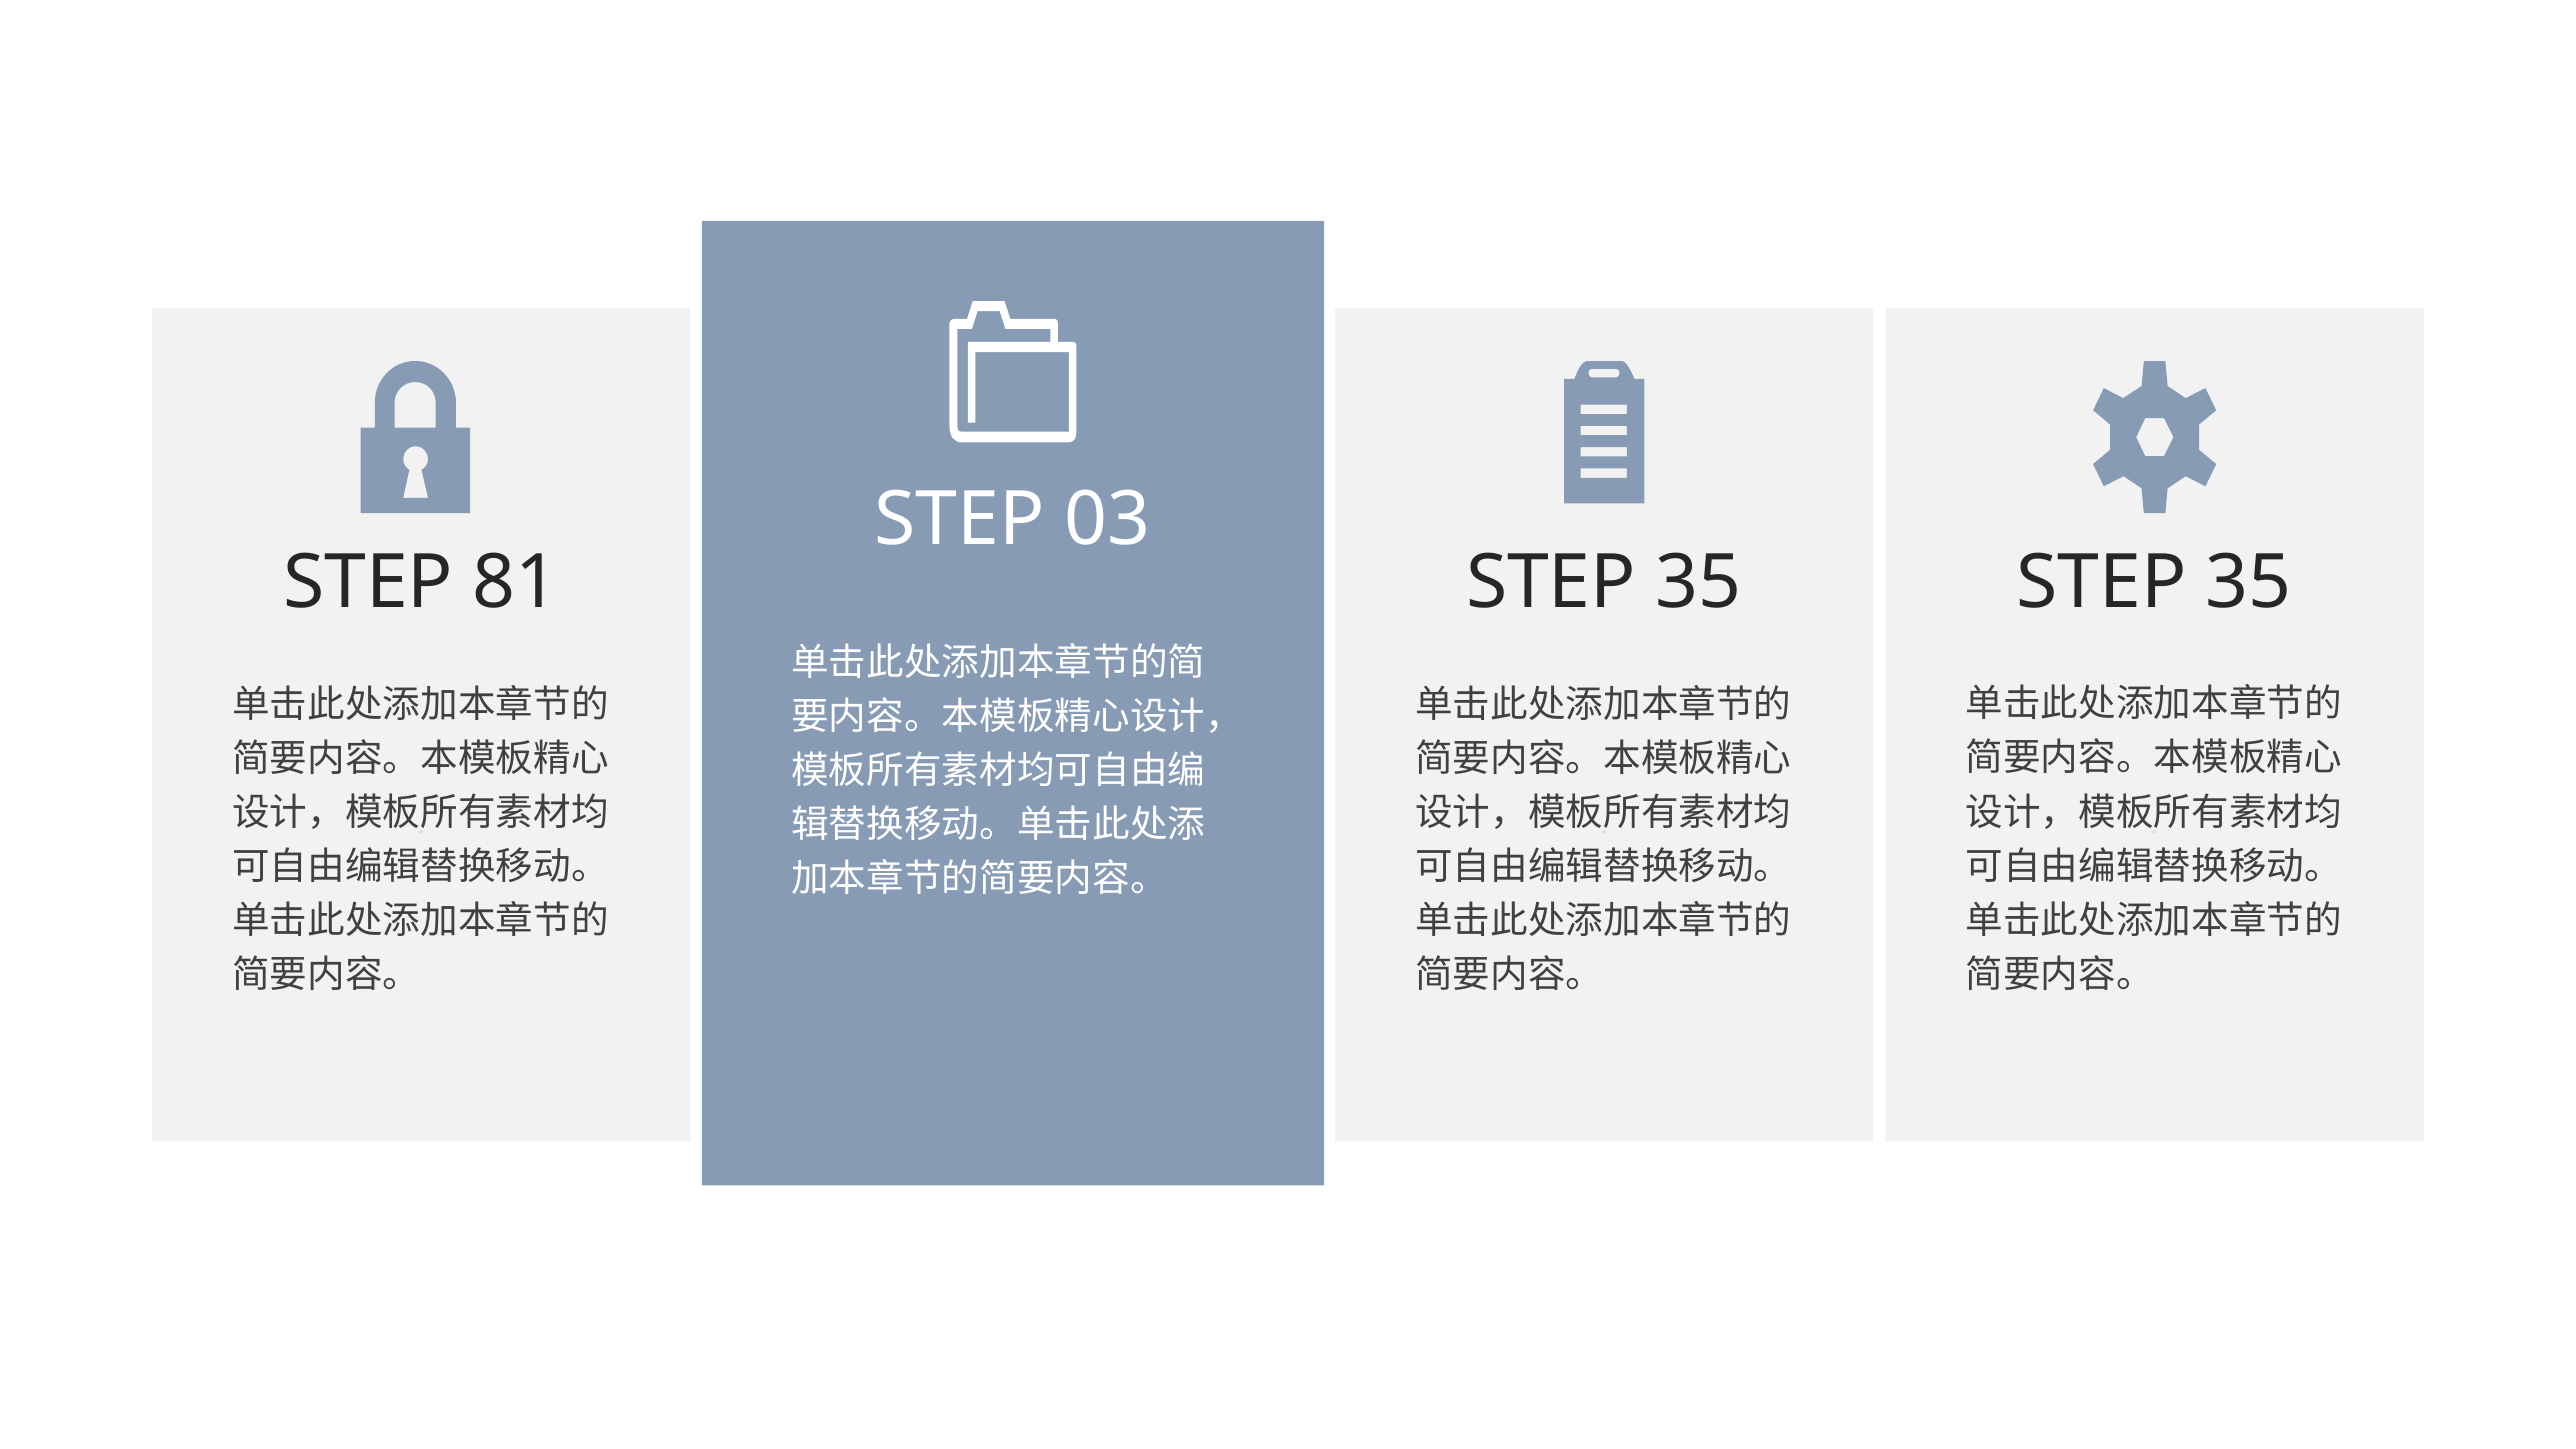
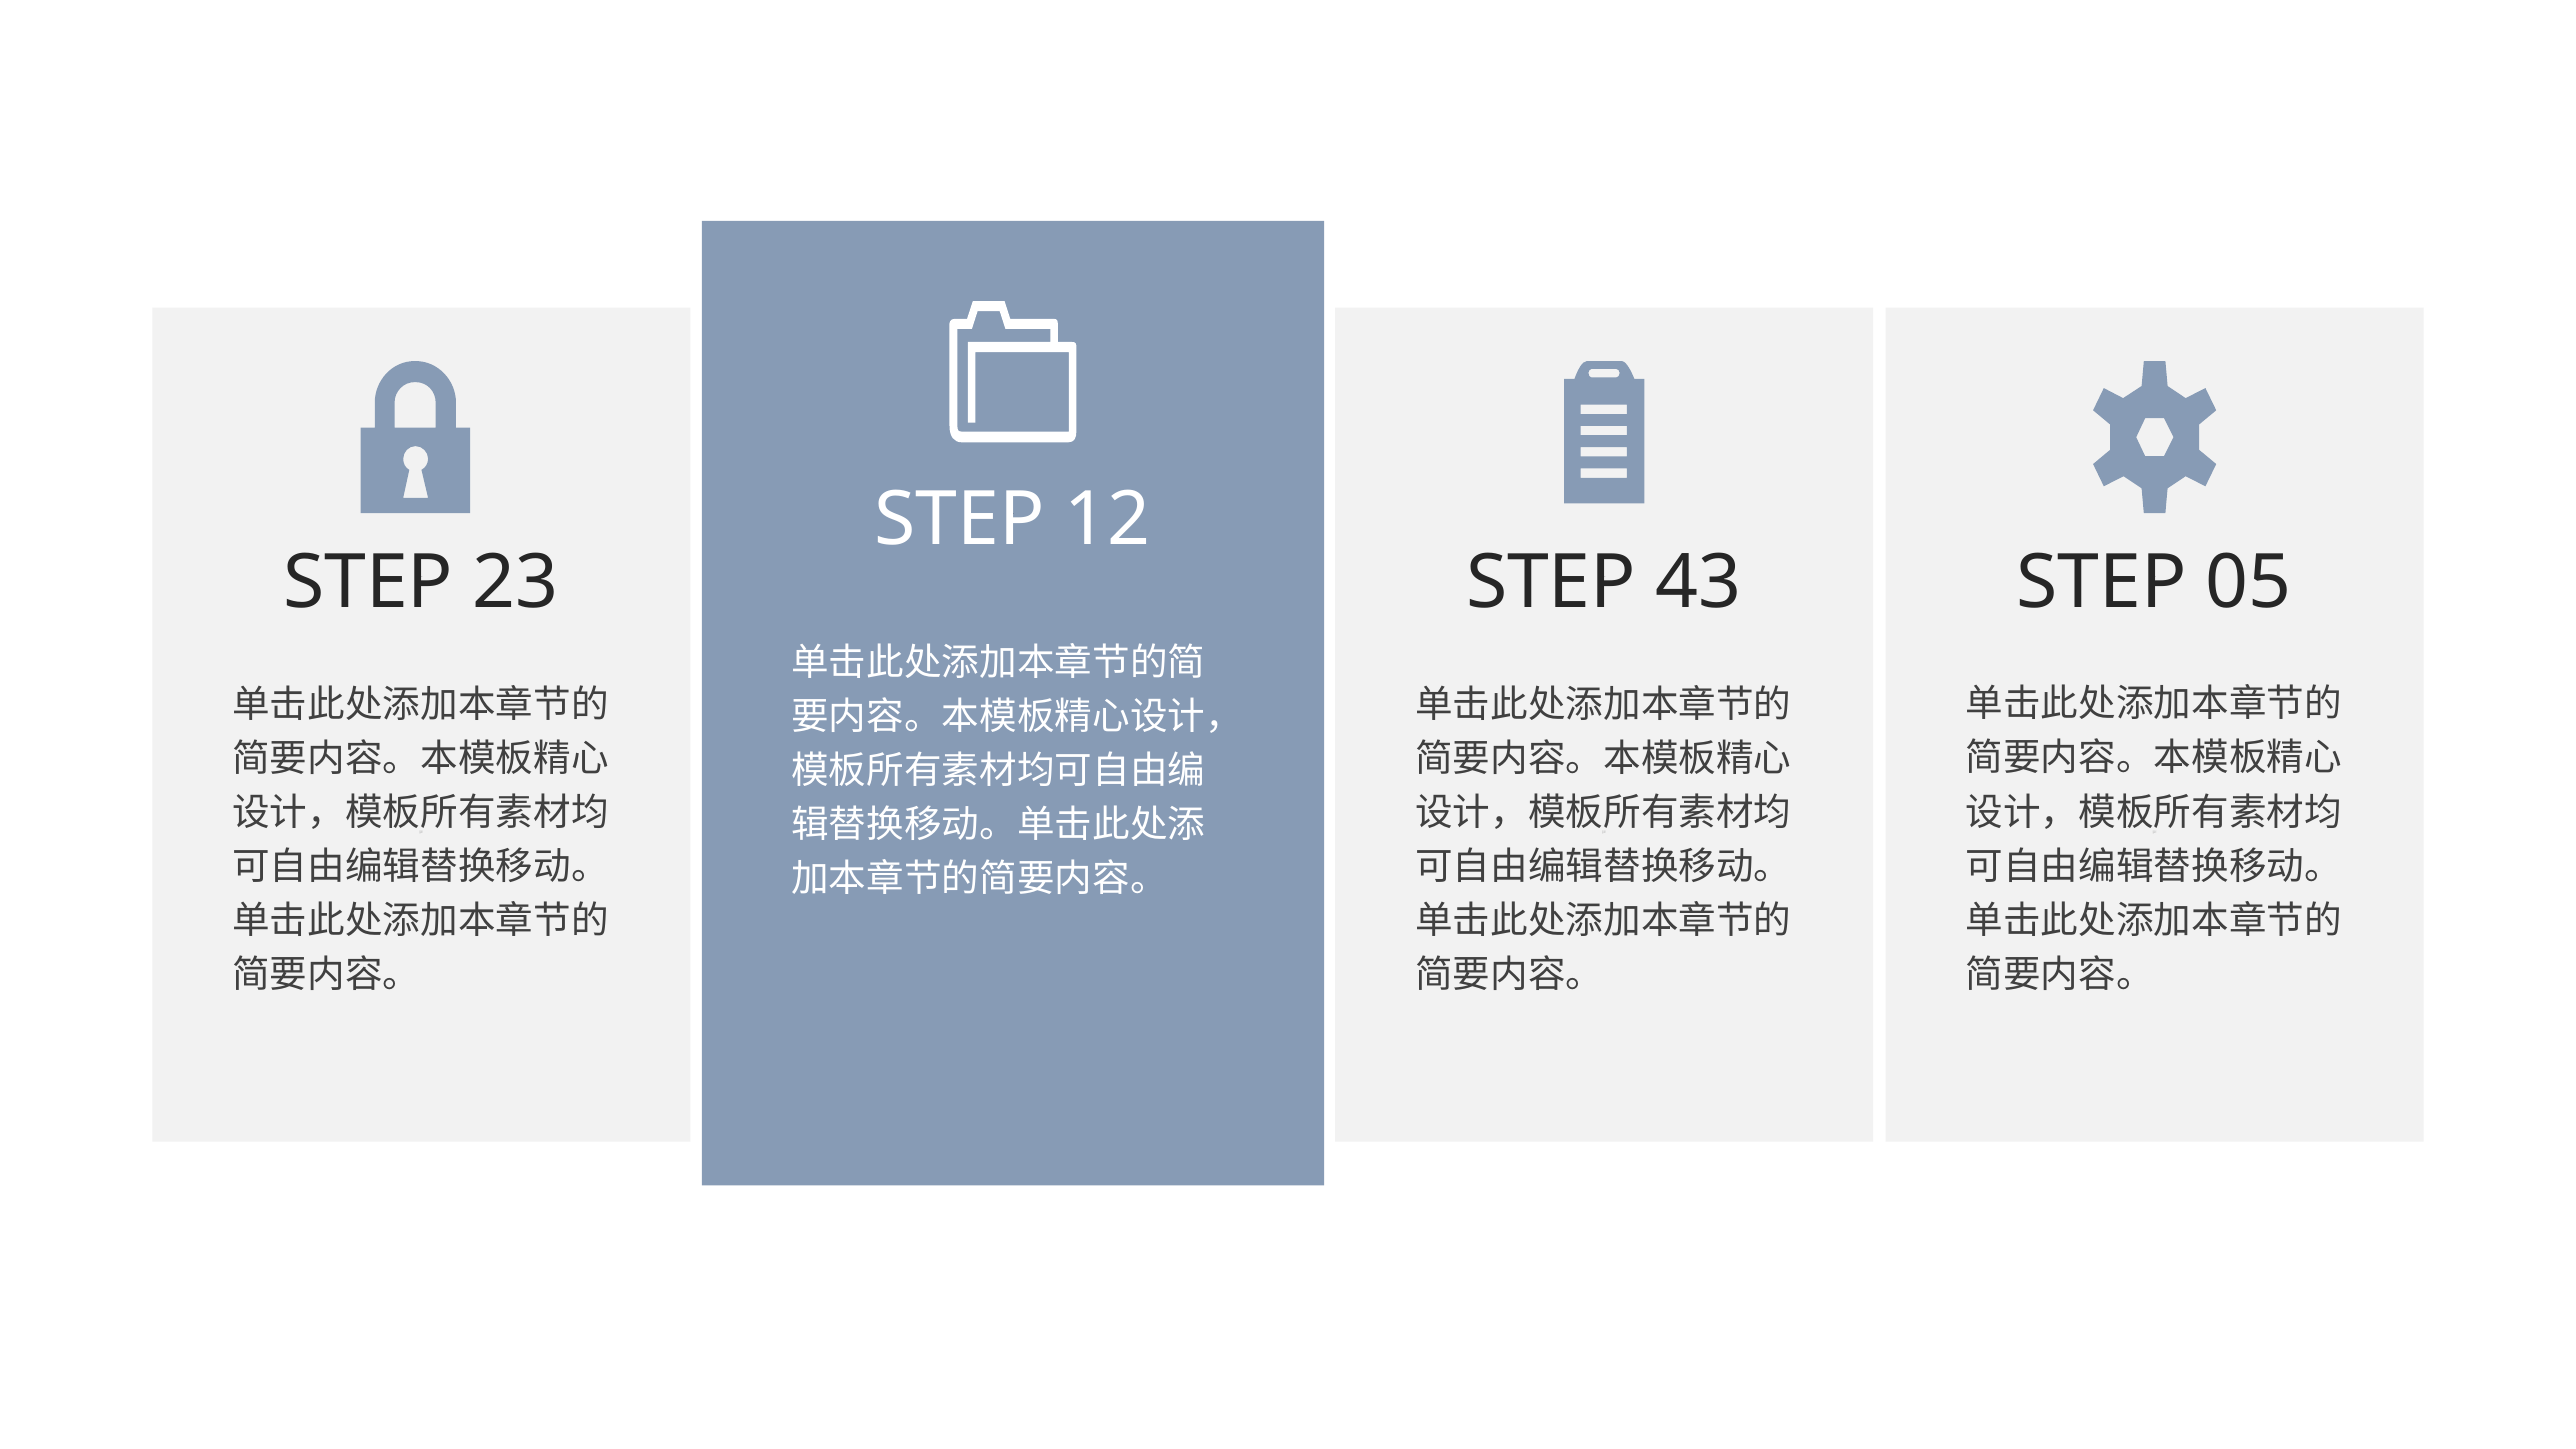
03 at (1107, 520): 03 -> 12
81: 81 -> 23
35 at (1698, 583): 35 -> 43
35 at (2249, 583): 35 -> 05
